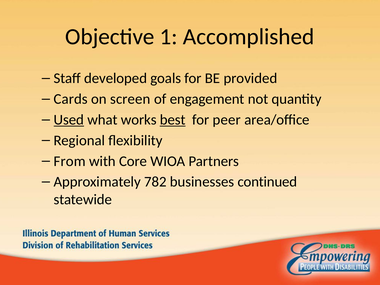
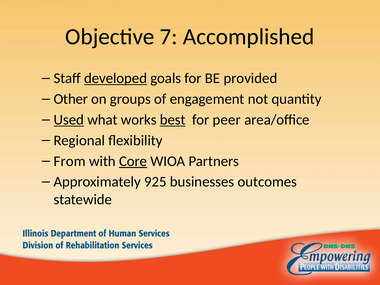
1: 1 -> 7
developed underline: none -> present
Cards: Cards -> Other
screen: screen -> groups
Core underline: none -> present
782: 782 -> 925
continued: continued -> outcomes
